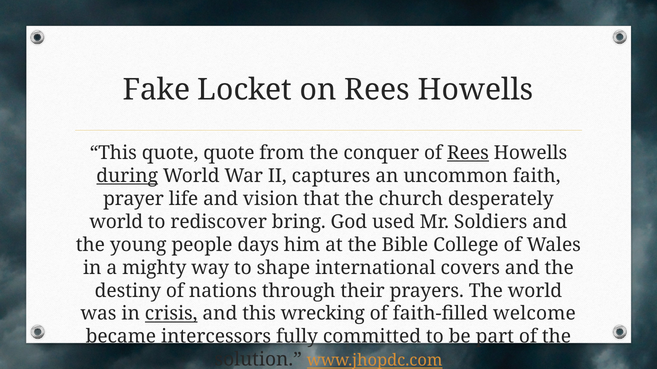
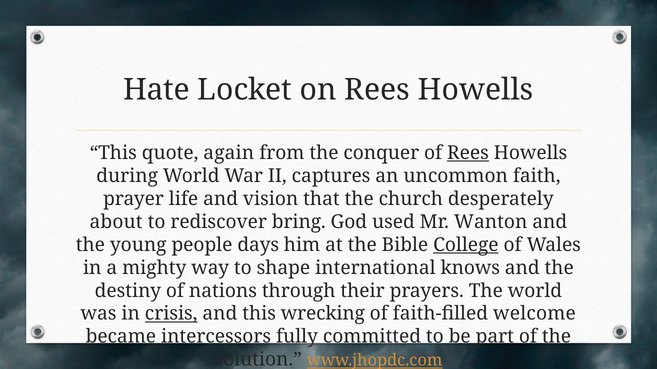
Fake: Fake -> Hate
quote quote: quote -> again
during underline: present -> none
world at (116, 222): world -> about
Soldiers: Soldiers -> Wanton
College underline: none -> present
covers: covers -> knows
